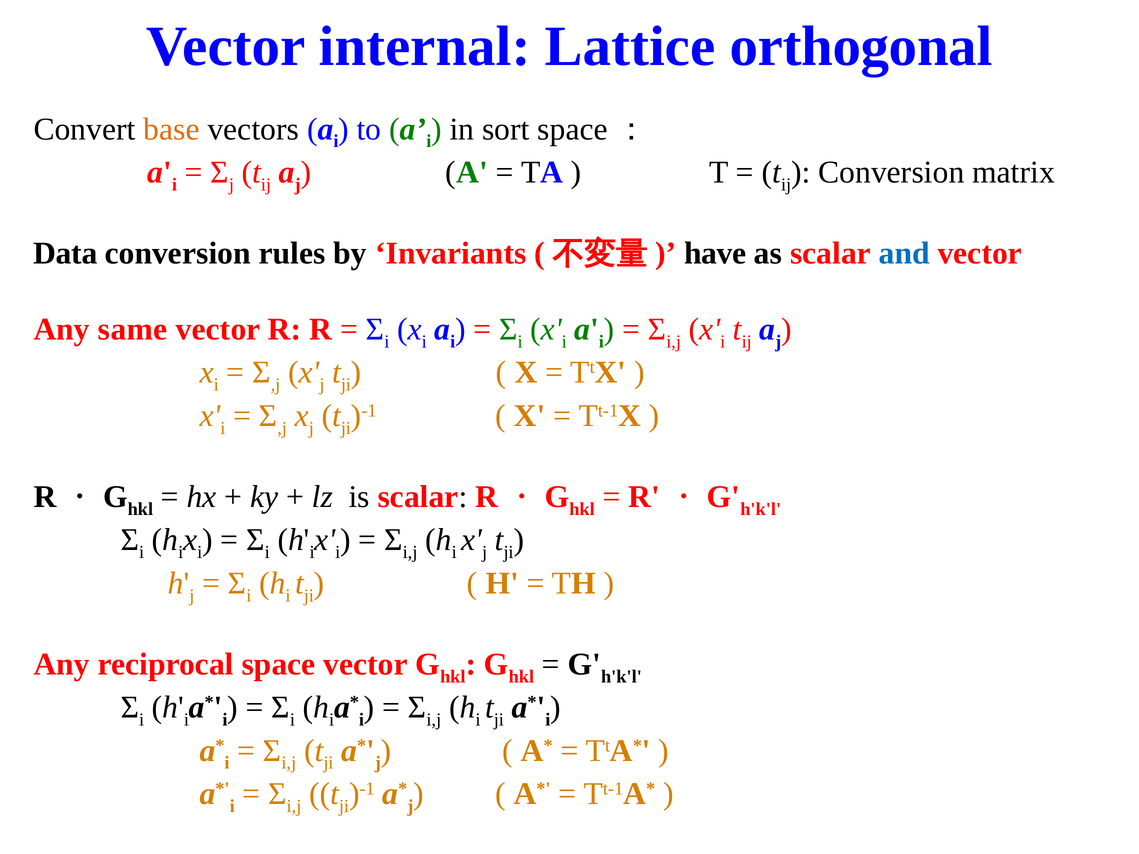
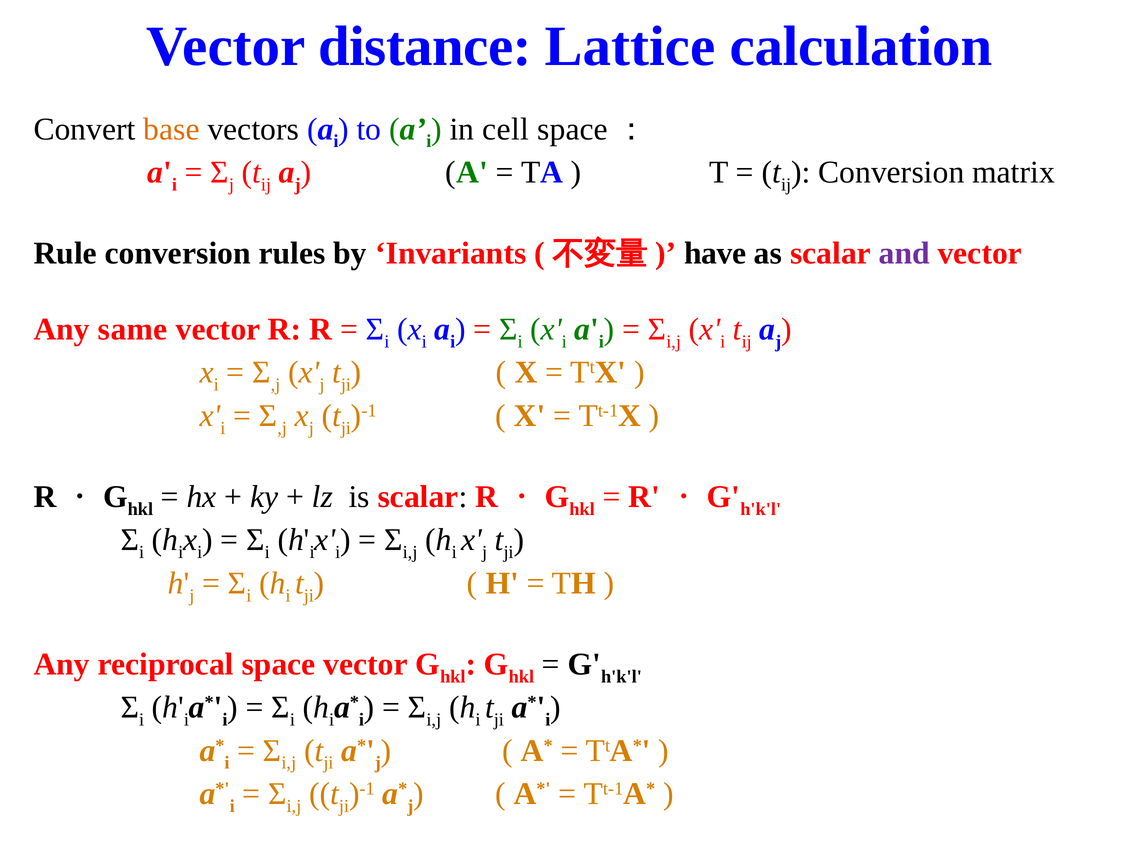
internal: internal -> distance
orthogonal: orthogonal -> calculation
sort: sort -> cell
Data: Data -> Rule
and colour: blue -> purple
